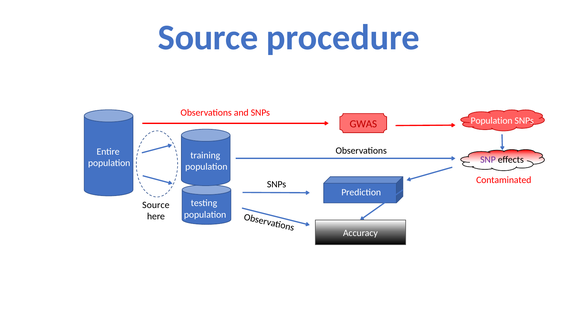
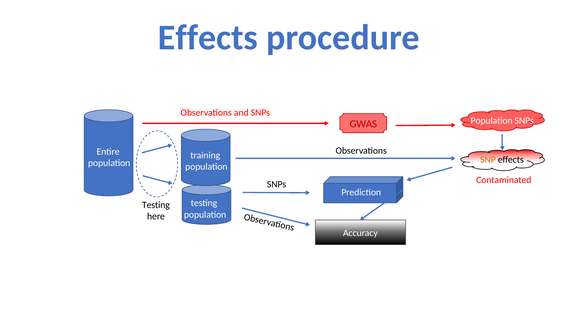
Source at (208, 38): Source -> Effects
SNP colour: purple -> orange
Source at (156, 205): Source -> Testing
